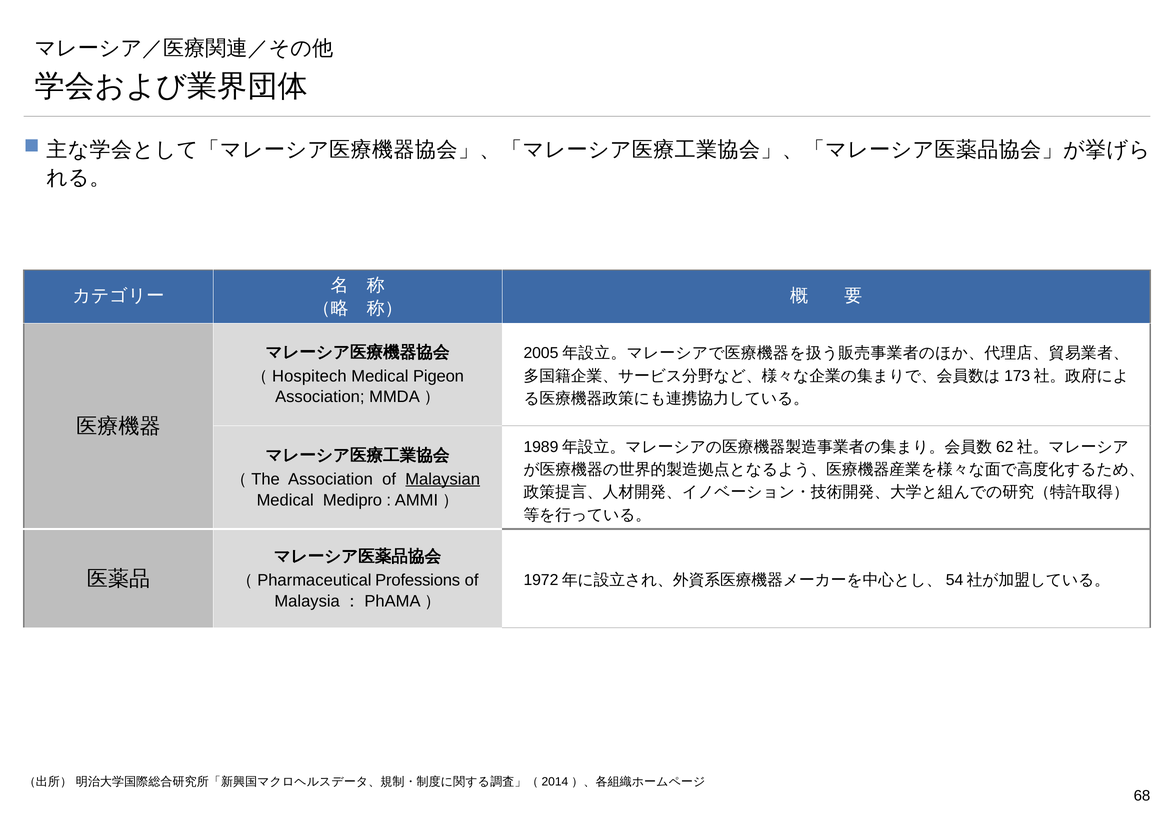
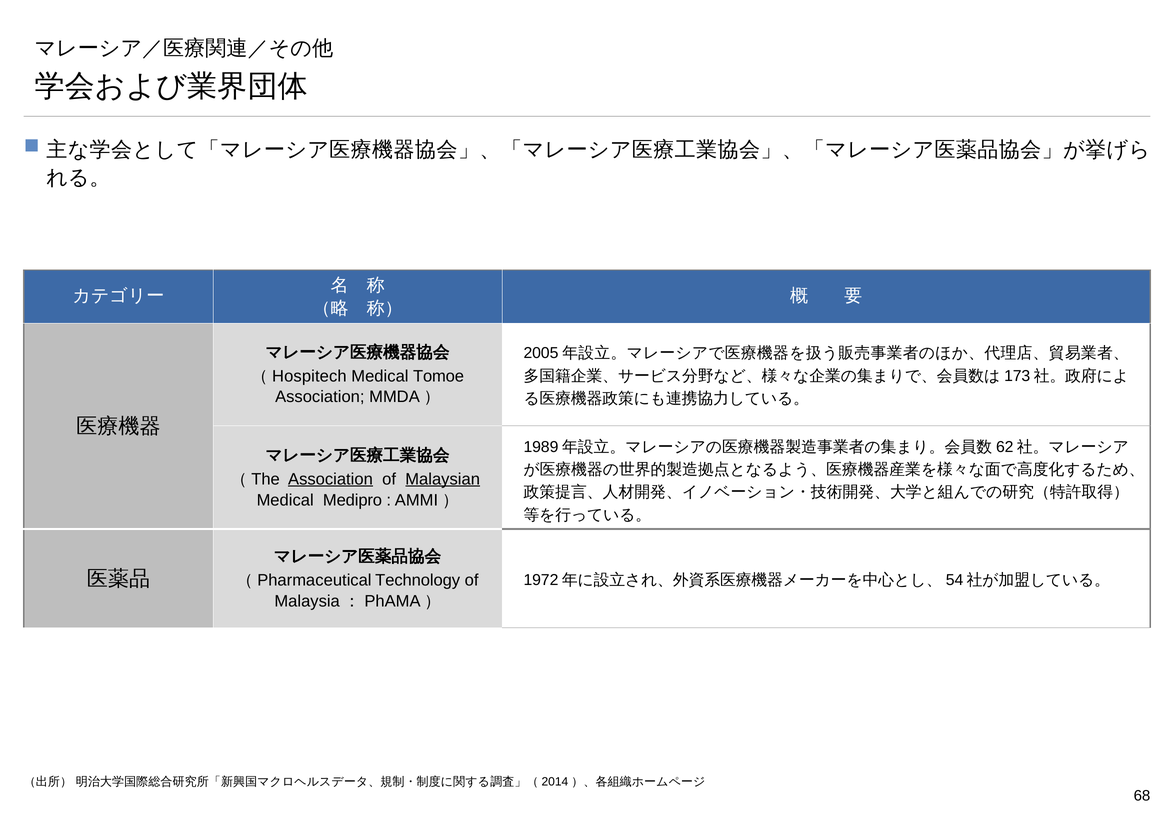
Pigeon: Pigeon -> Tomoe
Association at (330, 479) underline: none -> present
Professions: Professions -> Technology
